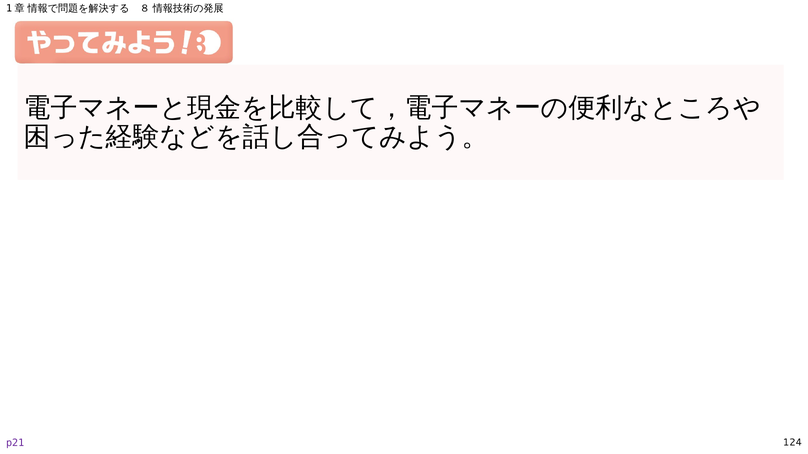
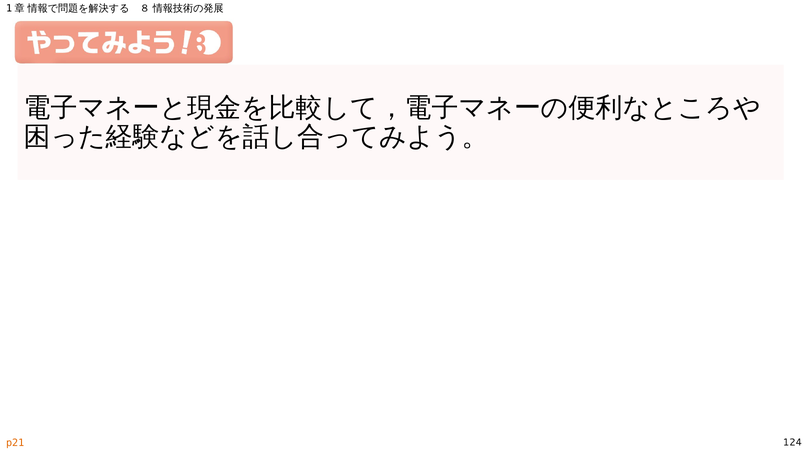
p21 colour: purple -> orange
